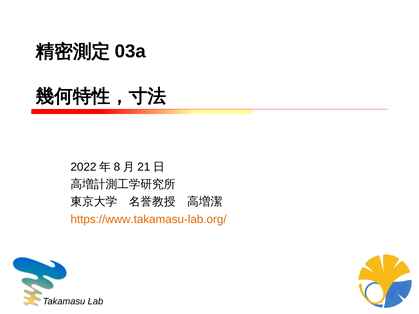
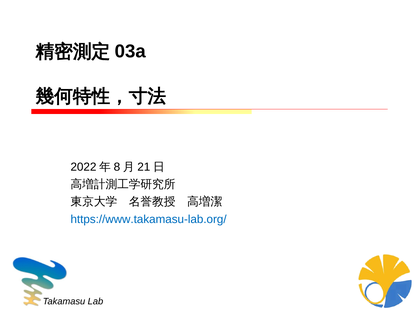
https://www.takamasu-lab.org/ colour: orange -> blue
